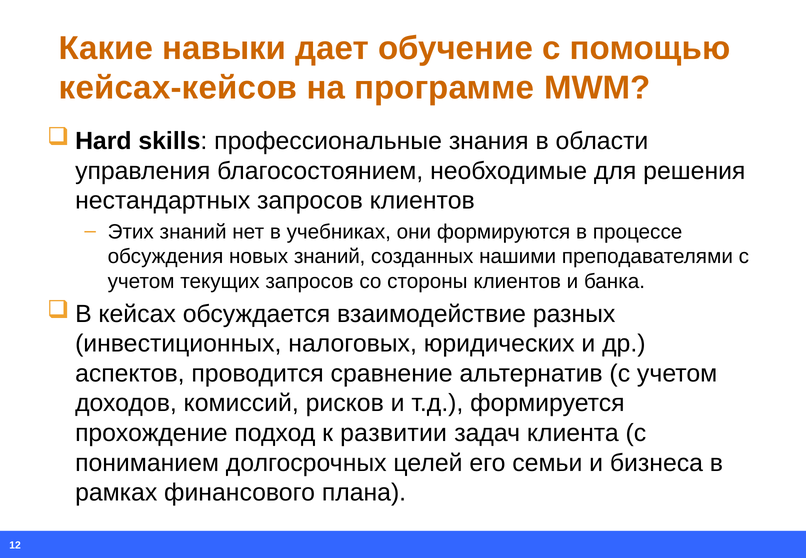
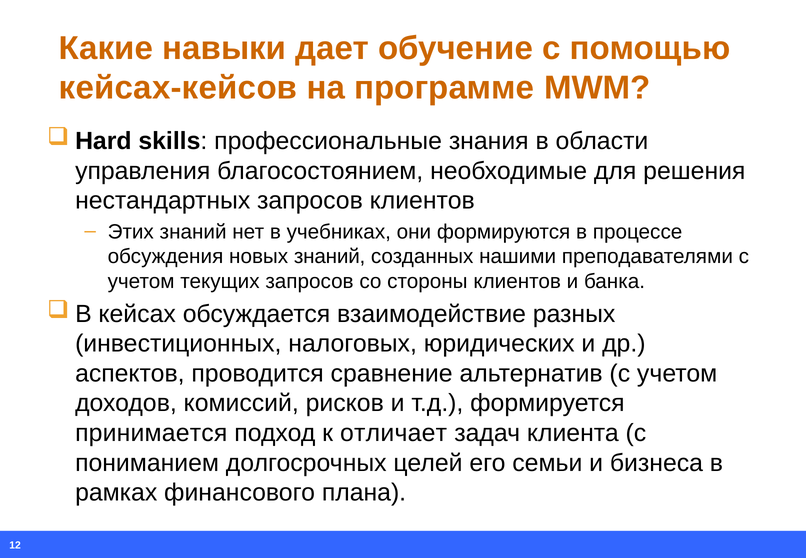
прохождение: прохождение -> принимается
развитии: развитии -> отличает
